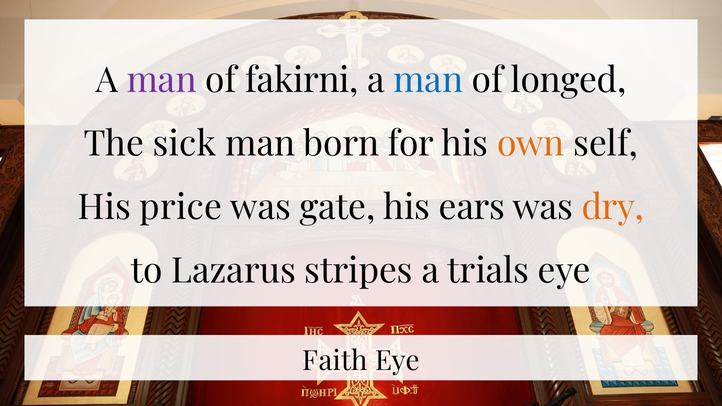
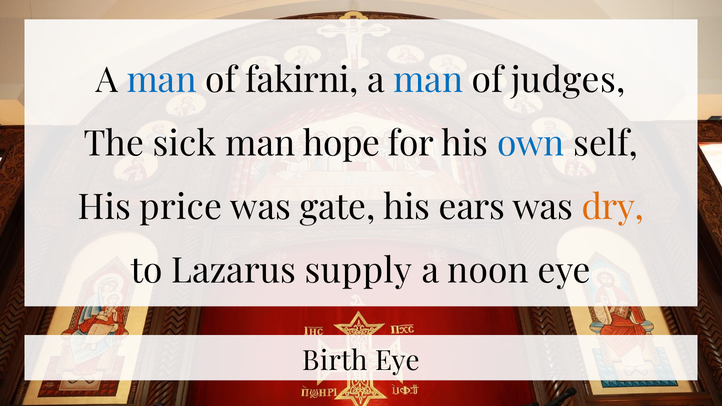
man at (162, 80) colour: purple -> blue
longed: longed -> judges
born: born -> hope
own colour: orange -> blue
stripes: stripes -> supply
trials: trials -> noon
Faith: Faith -> Birth
